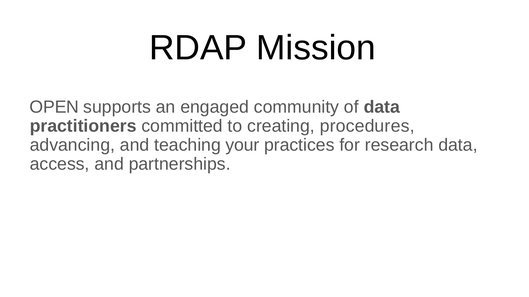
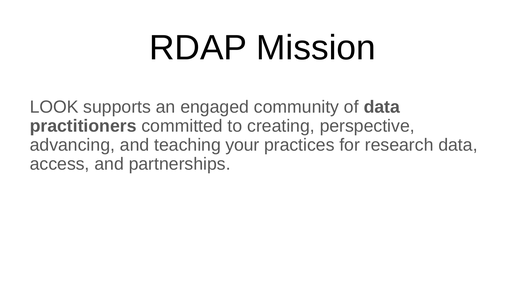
OPEN: OPEN -> LOOK
procedures: procedures -> perspective
